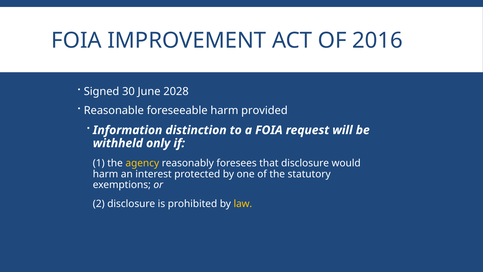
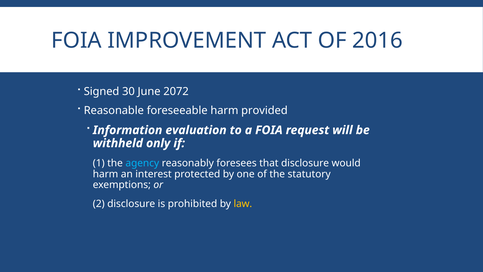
2028: 2028 -> 2072
distinction: distinction -> evaluation
agency colour: yellow -> light blue
